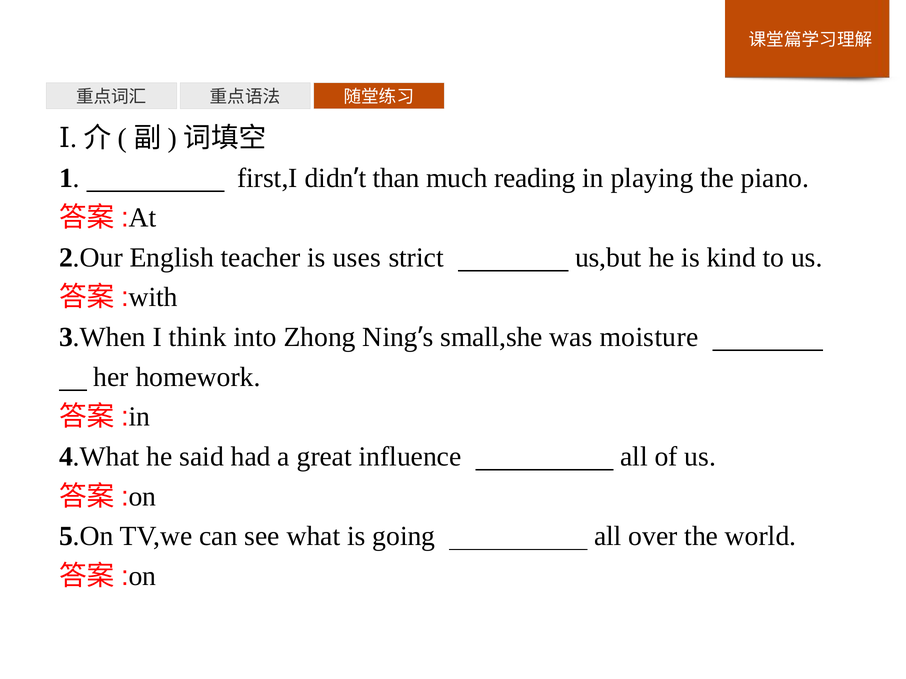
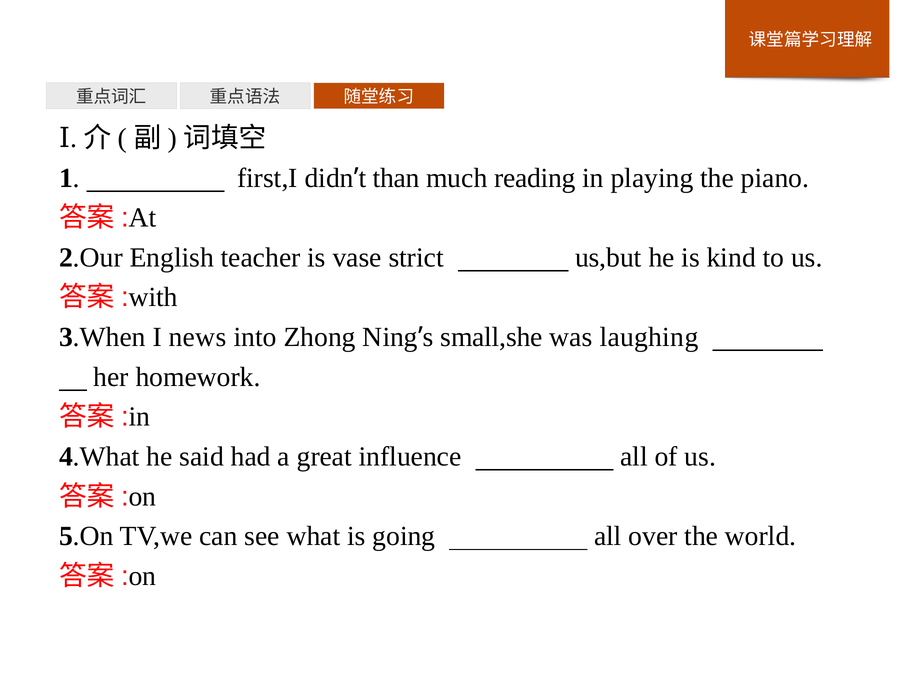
uses: uses -> vase
think: think -> news
moisture: moisture -> laughing
